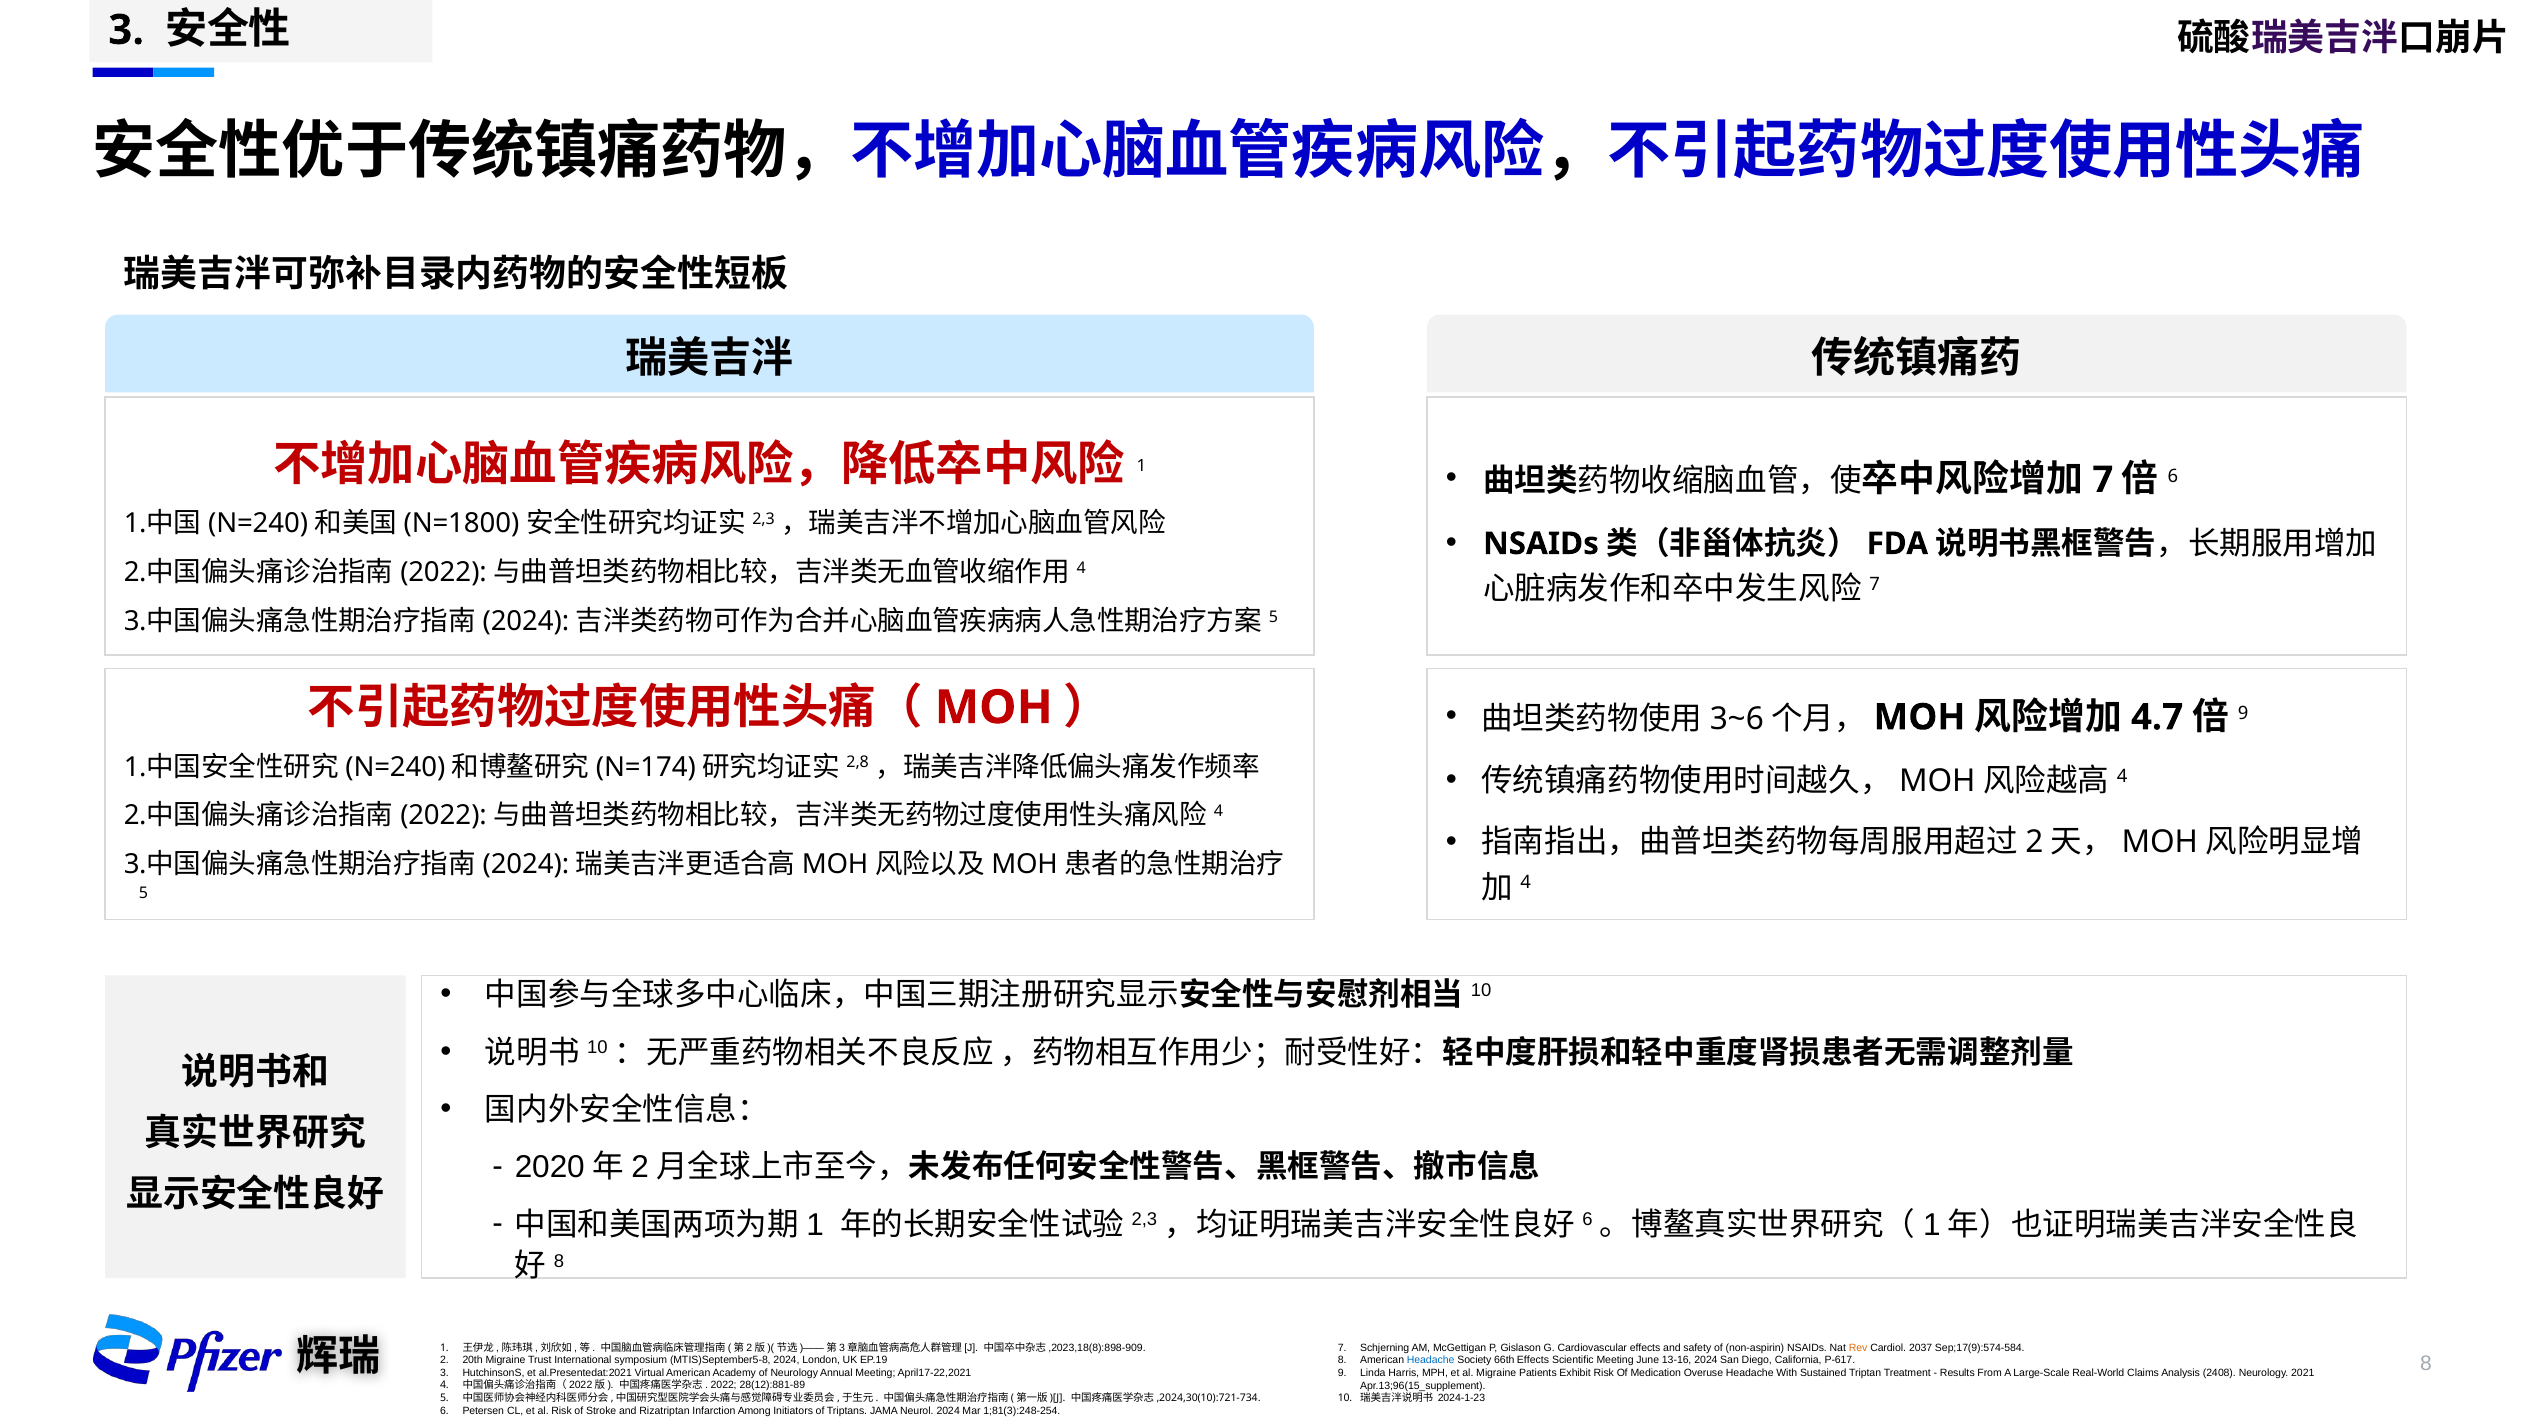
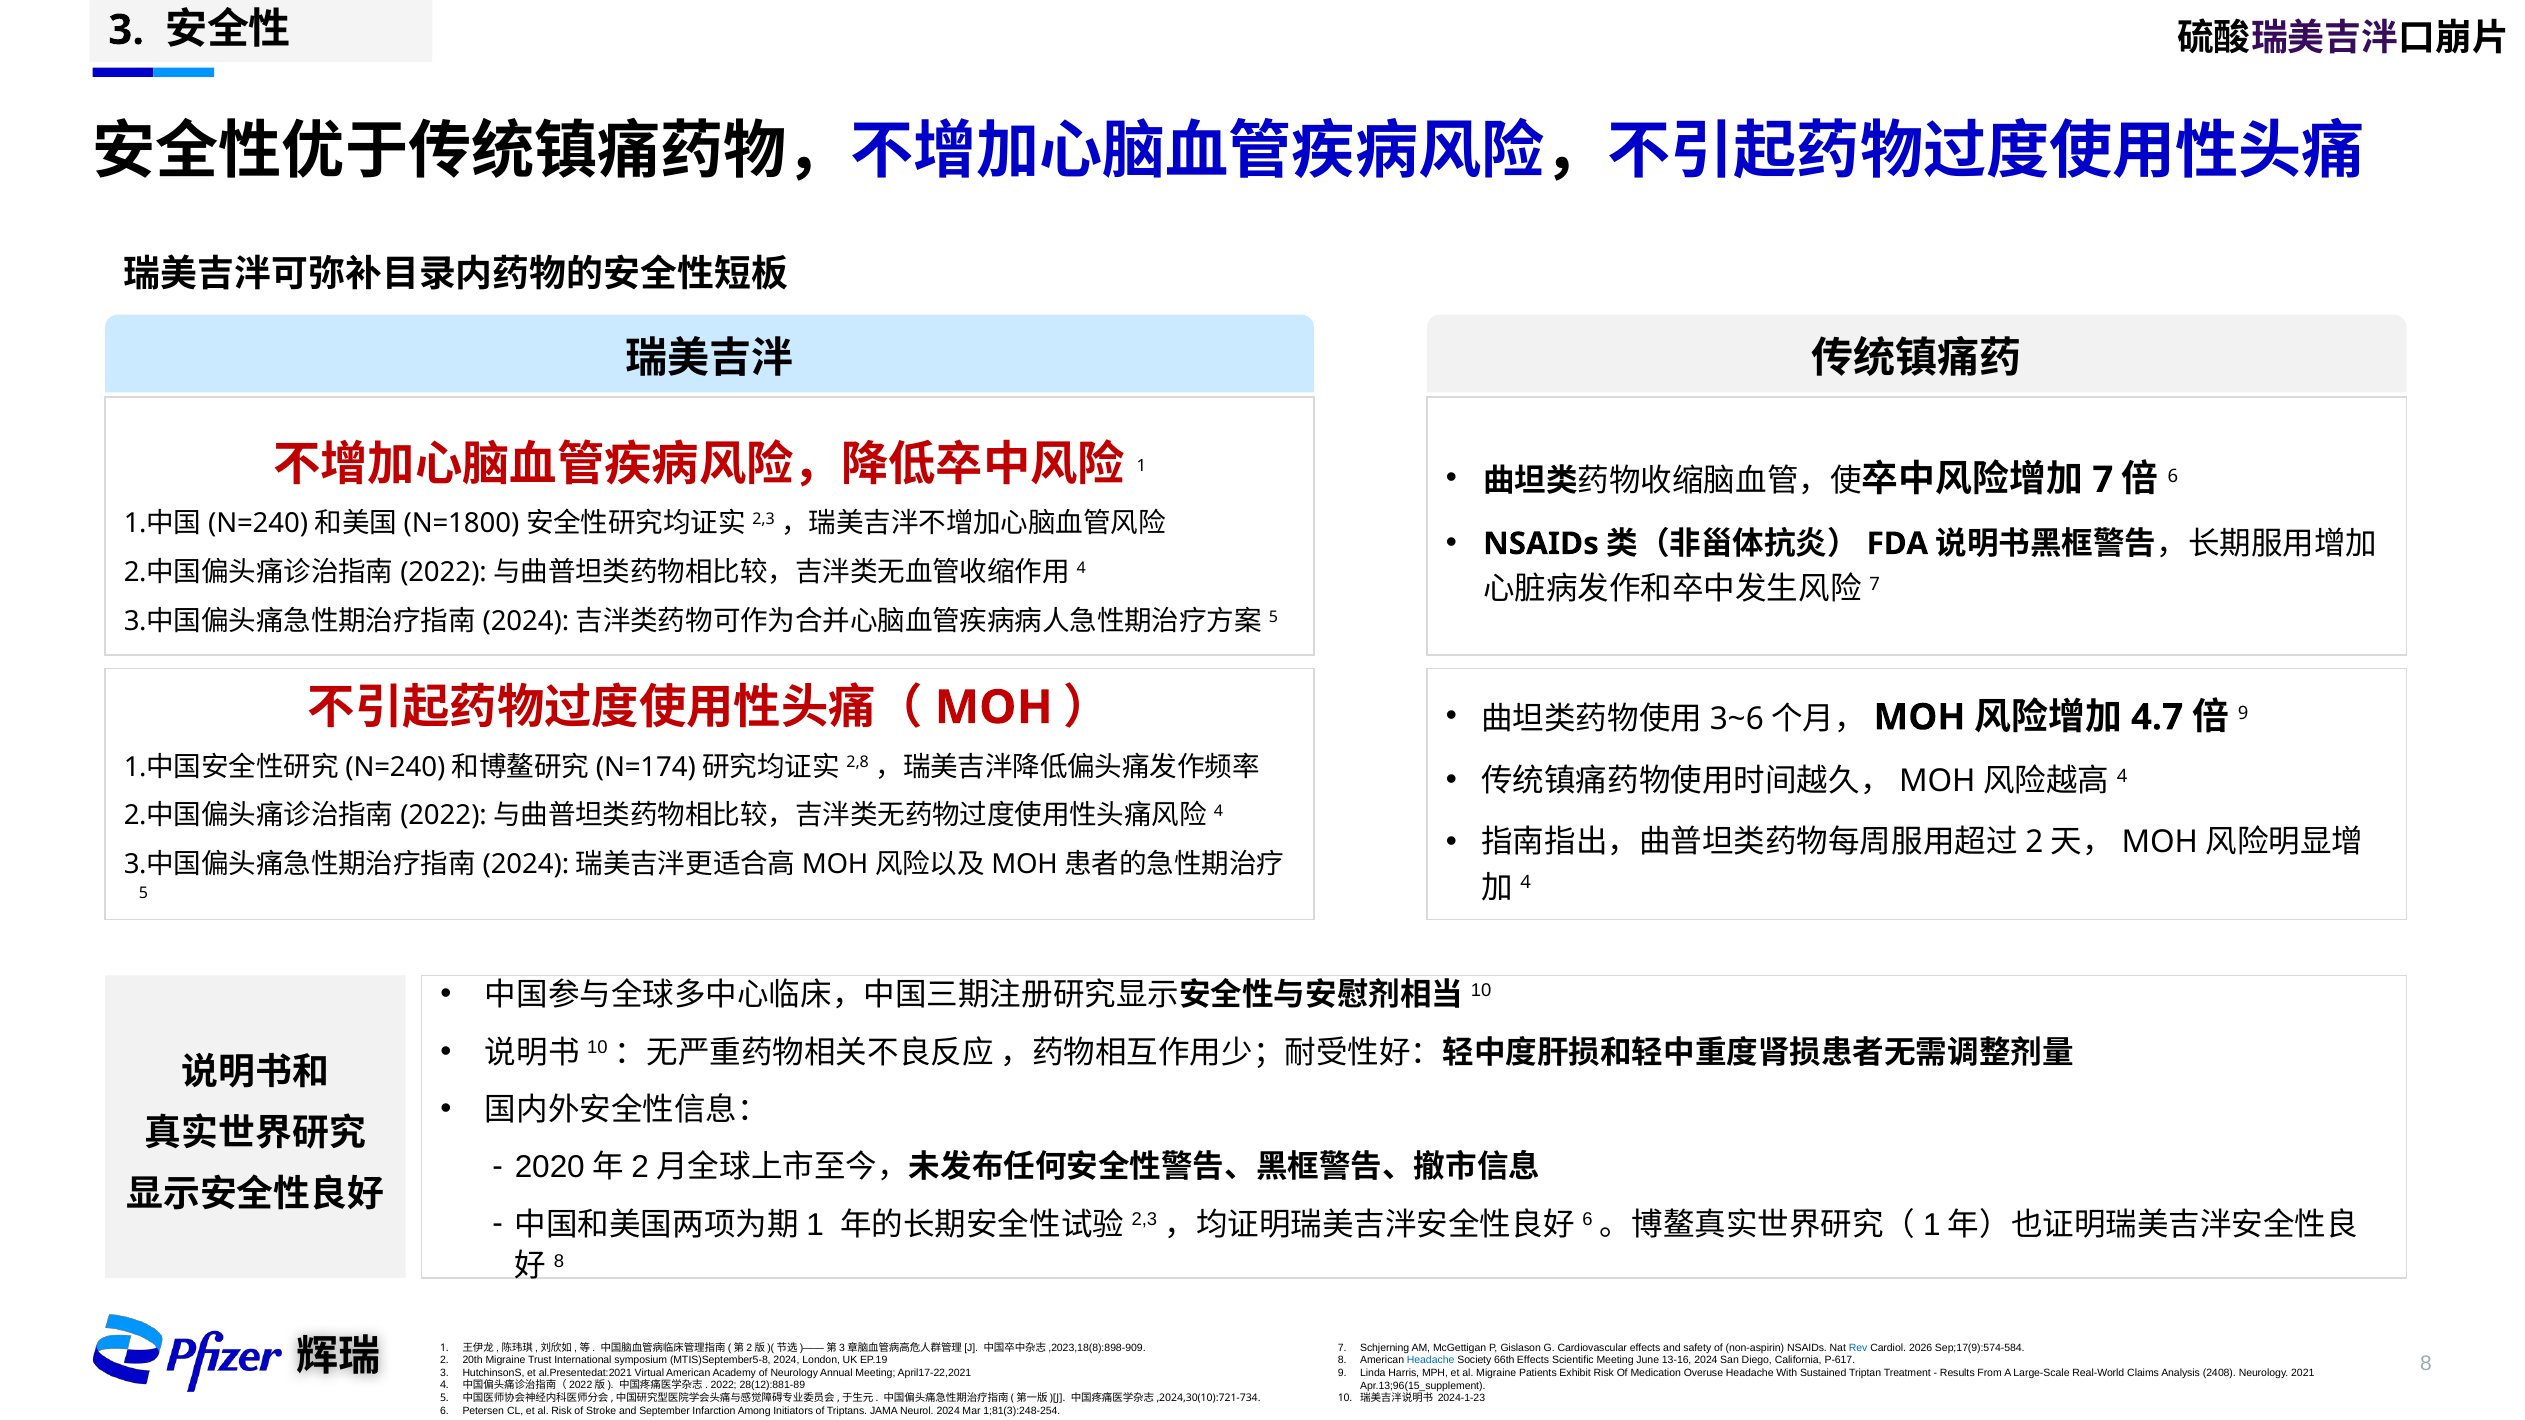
Rev colour: orange -> blue
2037: 2037 -> 2026
Rizatriptan: Rizatriptan -> September
